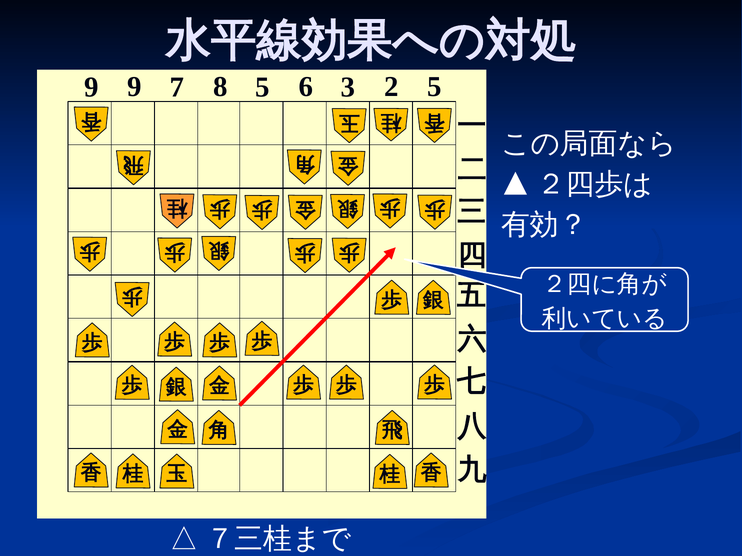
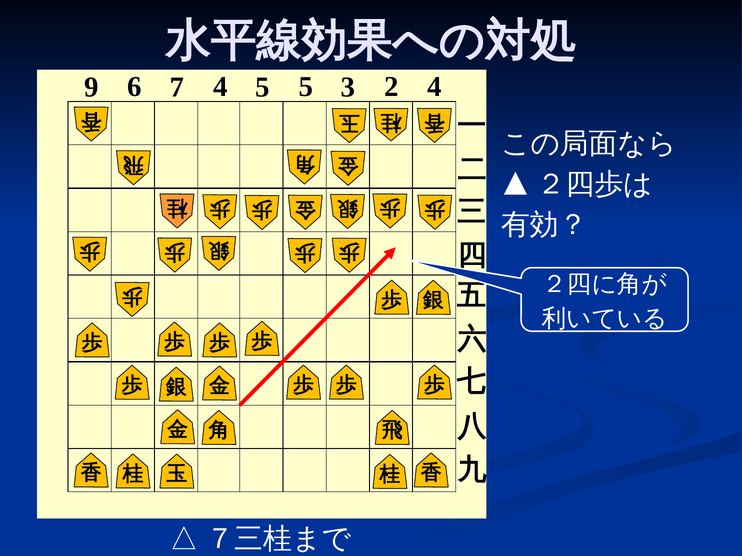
9 9: 9 -> 6
7 8: 8 -> 4
5 6: 6 -> 5
2 5: 5 -> 4
